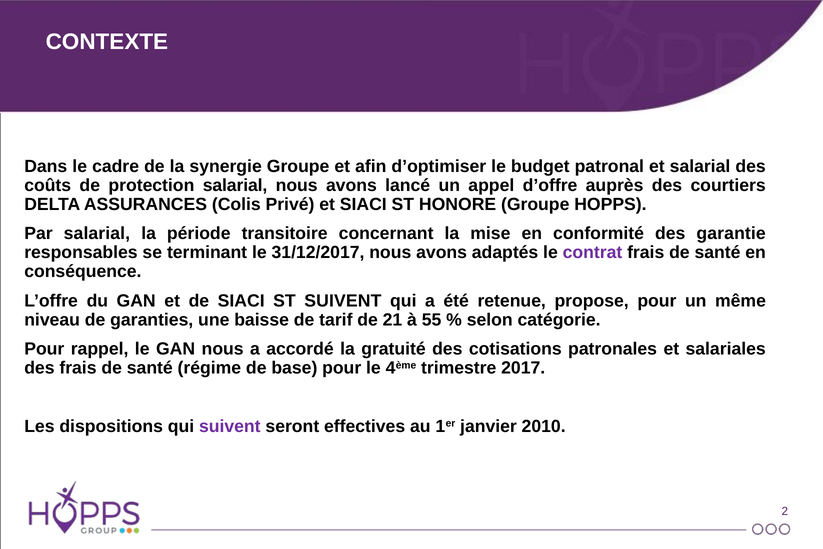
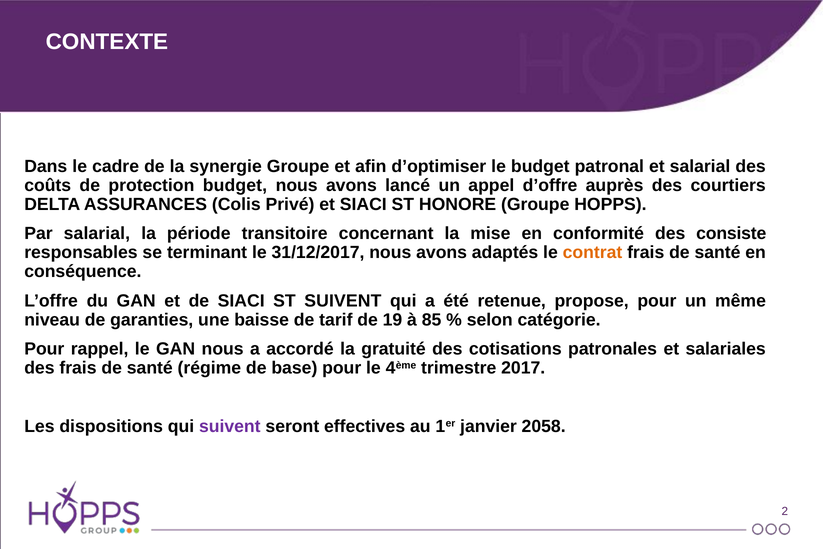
protection salarial: salarial -> budget
garantie: garantie -> consiste
contrat colour: purple -> orange
21: 21 -> 19
55: 55 -> 85
2010: 2010 -> 2058
